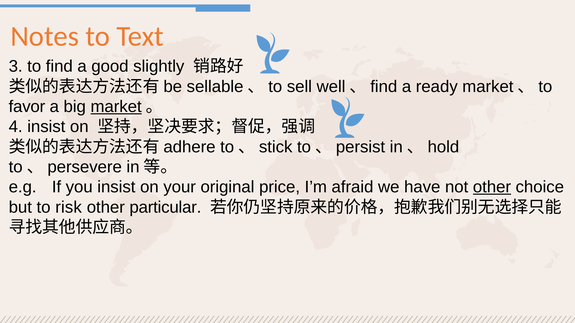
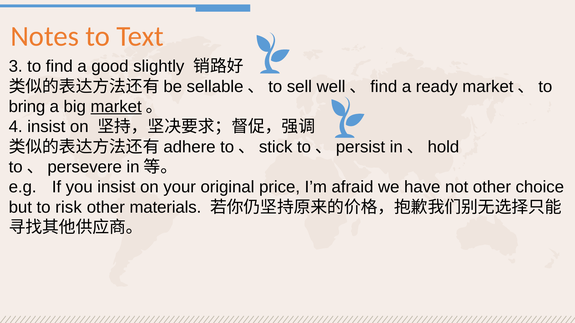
favor: favor -> bring
other at (492, 187) underline: present -> none
particular: particular -> materials
